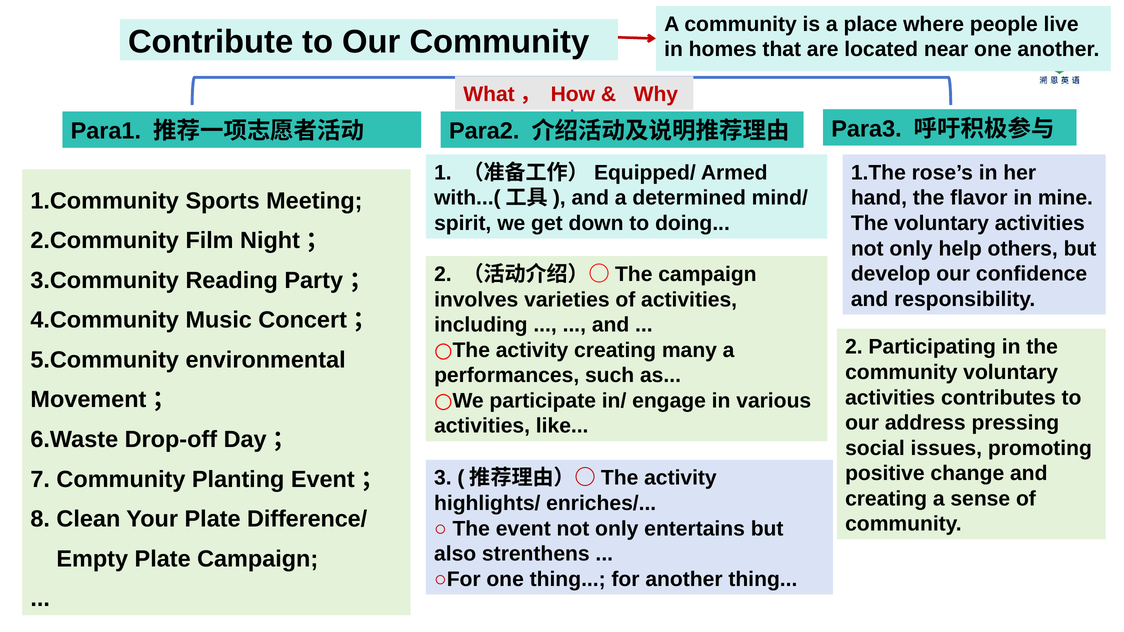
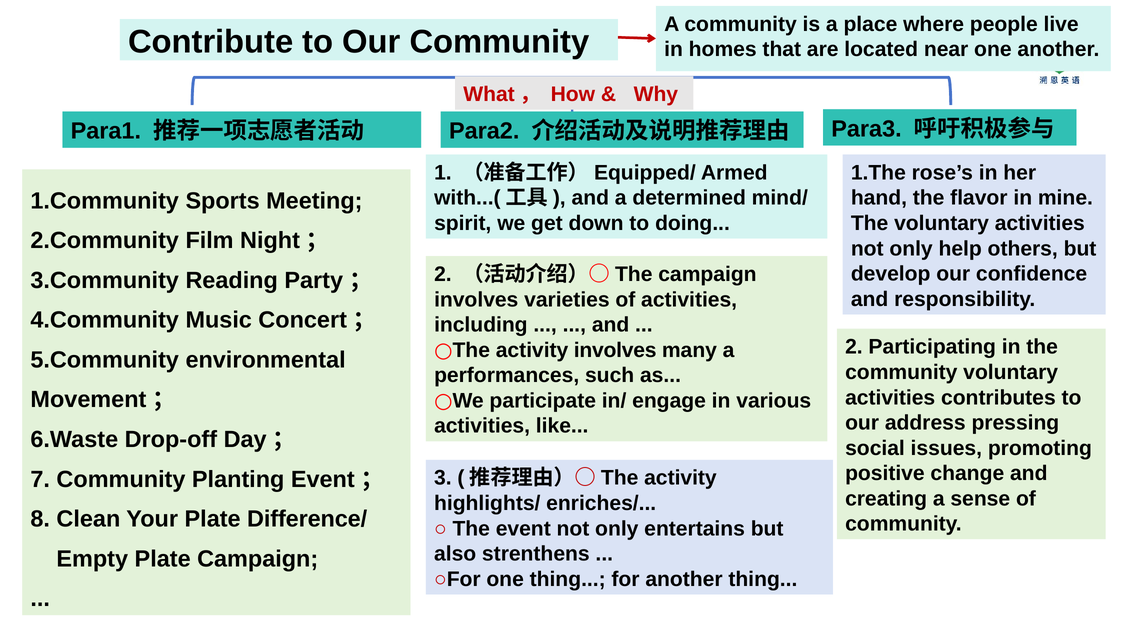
activity creating: creating -> involves
